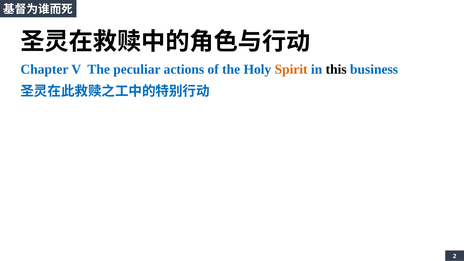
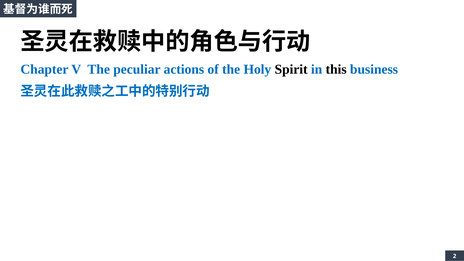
Spirit colour: orange -> black
